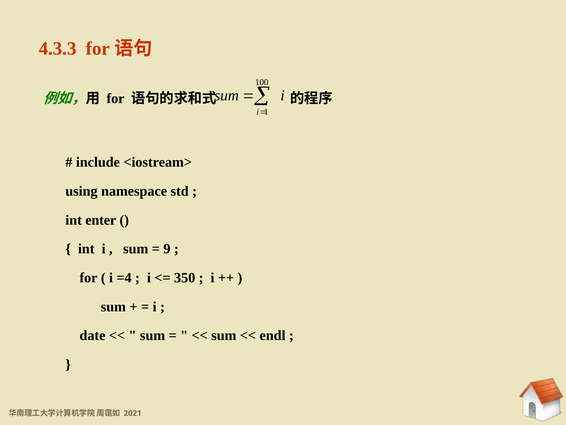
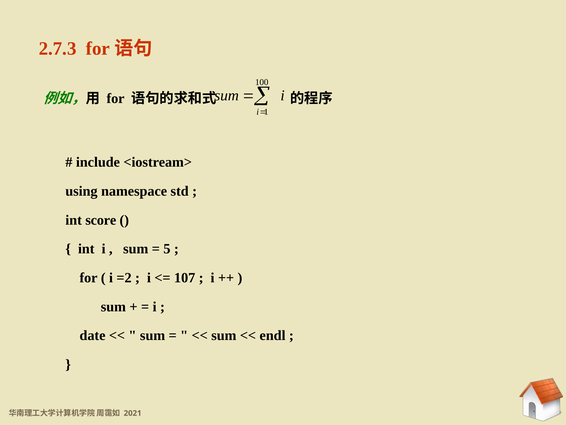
4.3.3: 4.3.3 -> 2.7.3
enter: enter -> score
9: 9 -> 5
=4: =4 -> =2
350: 350 -> 107
